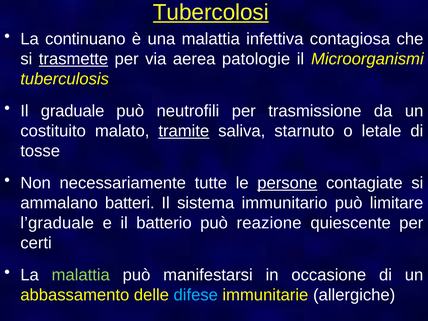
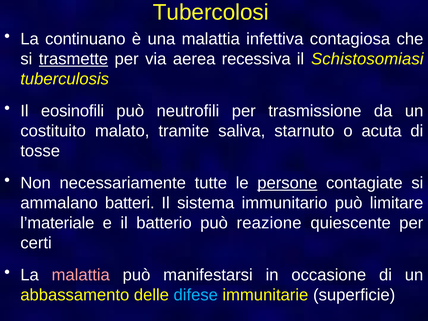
Tubercolosi underline: present -> none
patologie: patologie -> recessiva
Microorganismi: Microorganismi -> Schistosomiasi
graduale: graduale -> eosinofili
tramite underline: present -> none
letale: letale -> acuta
l’graduale: l’graduale -> l’materiale
malattia at (81, 275) colour: light green -> pink
allergiche: allergiche -> superficie
